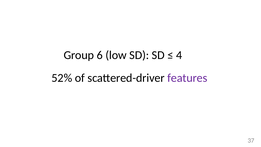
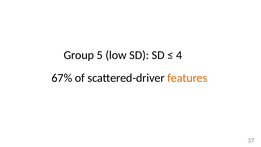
6: 6 -> 5
52%: 52% -> 67%
features colour: purple -> orange
